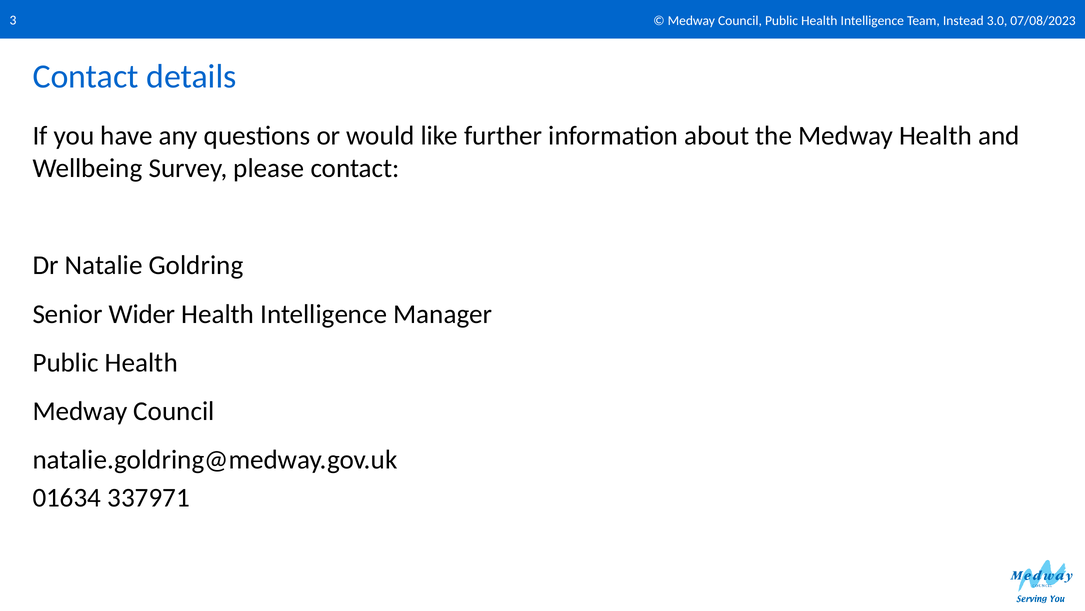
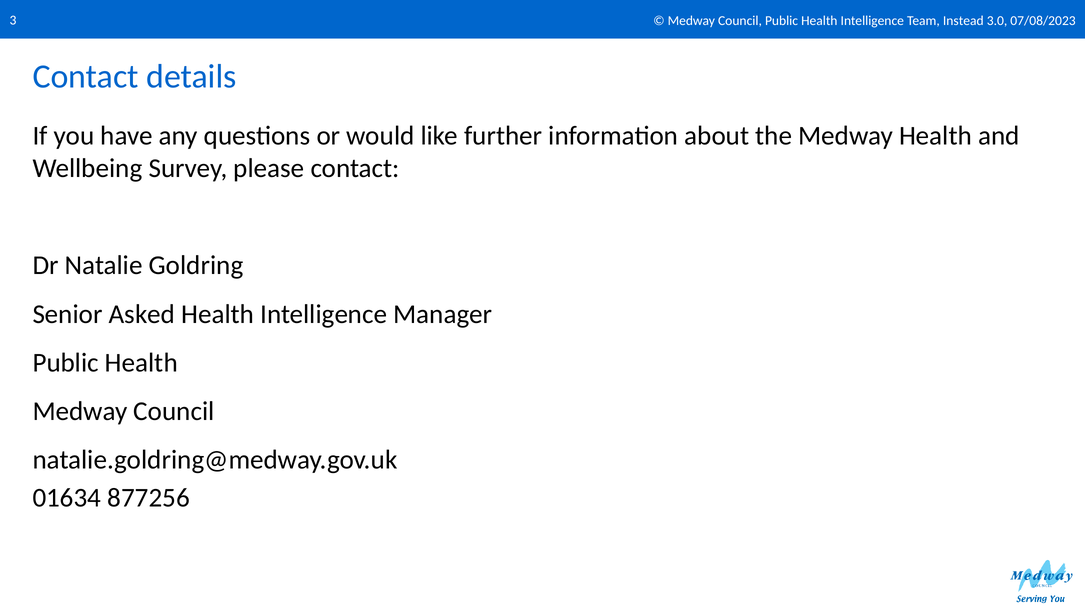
Wider: Wider -> Asked
337971: 337971 -> 877256
